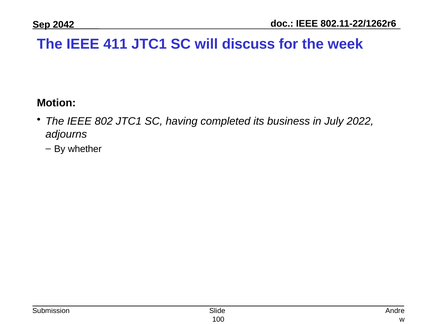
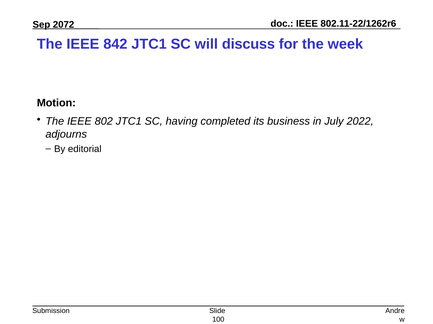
2042: 2042 -> 2072
411: 411 -> 842
whether: whether -> editorial
